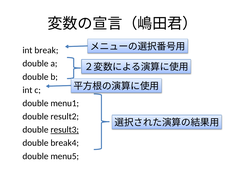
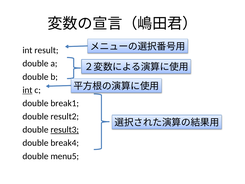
break: break -> result
int at (27, 90) underline: none -> present
menu1: menu1 -> break1
